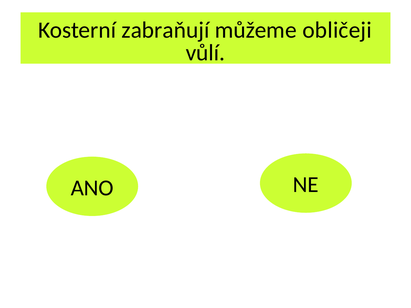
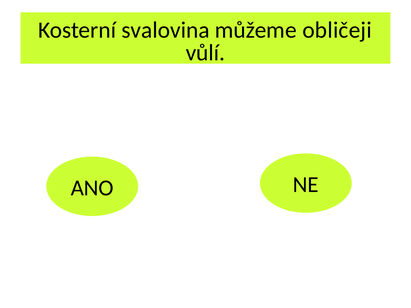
zabraňují: zabraňují -> svalovina
